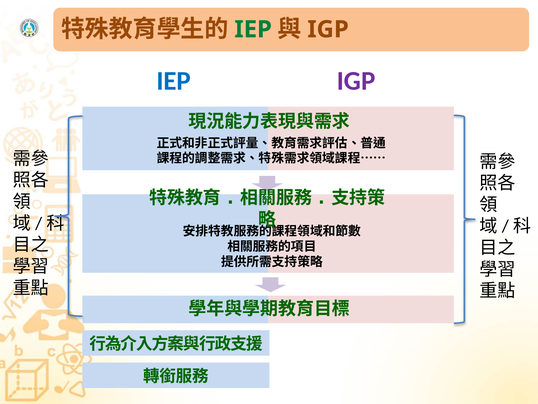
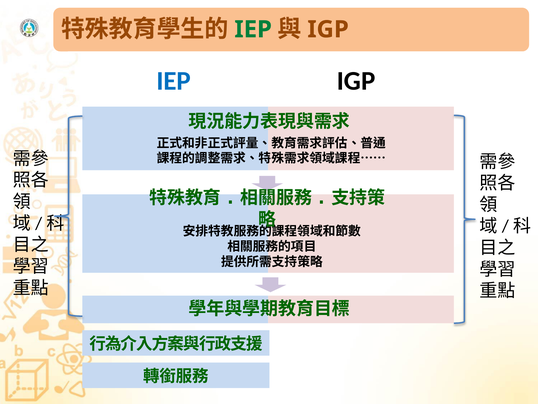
IGP at (356, 81) colour: purple -> black
